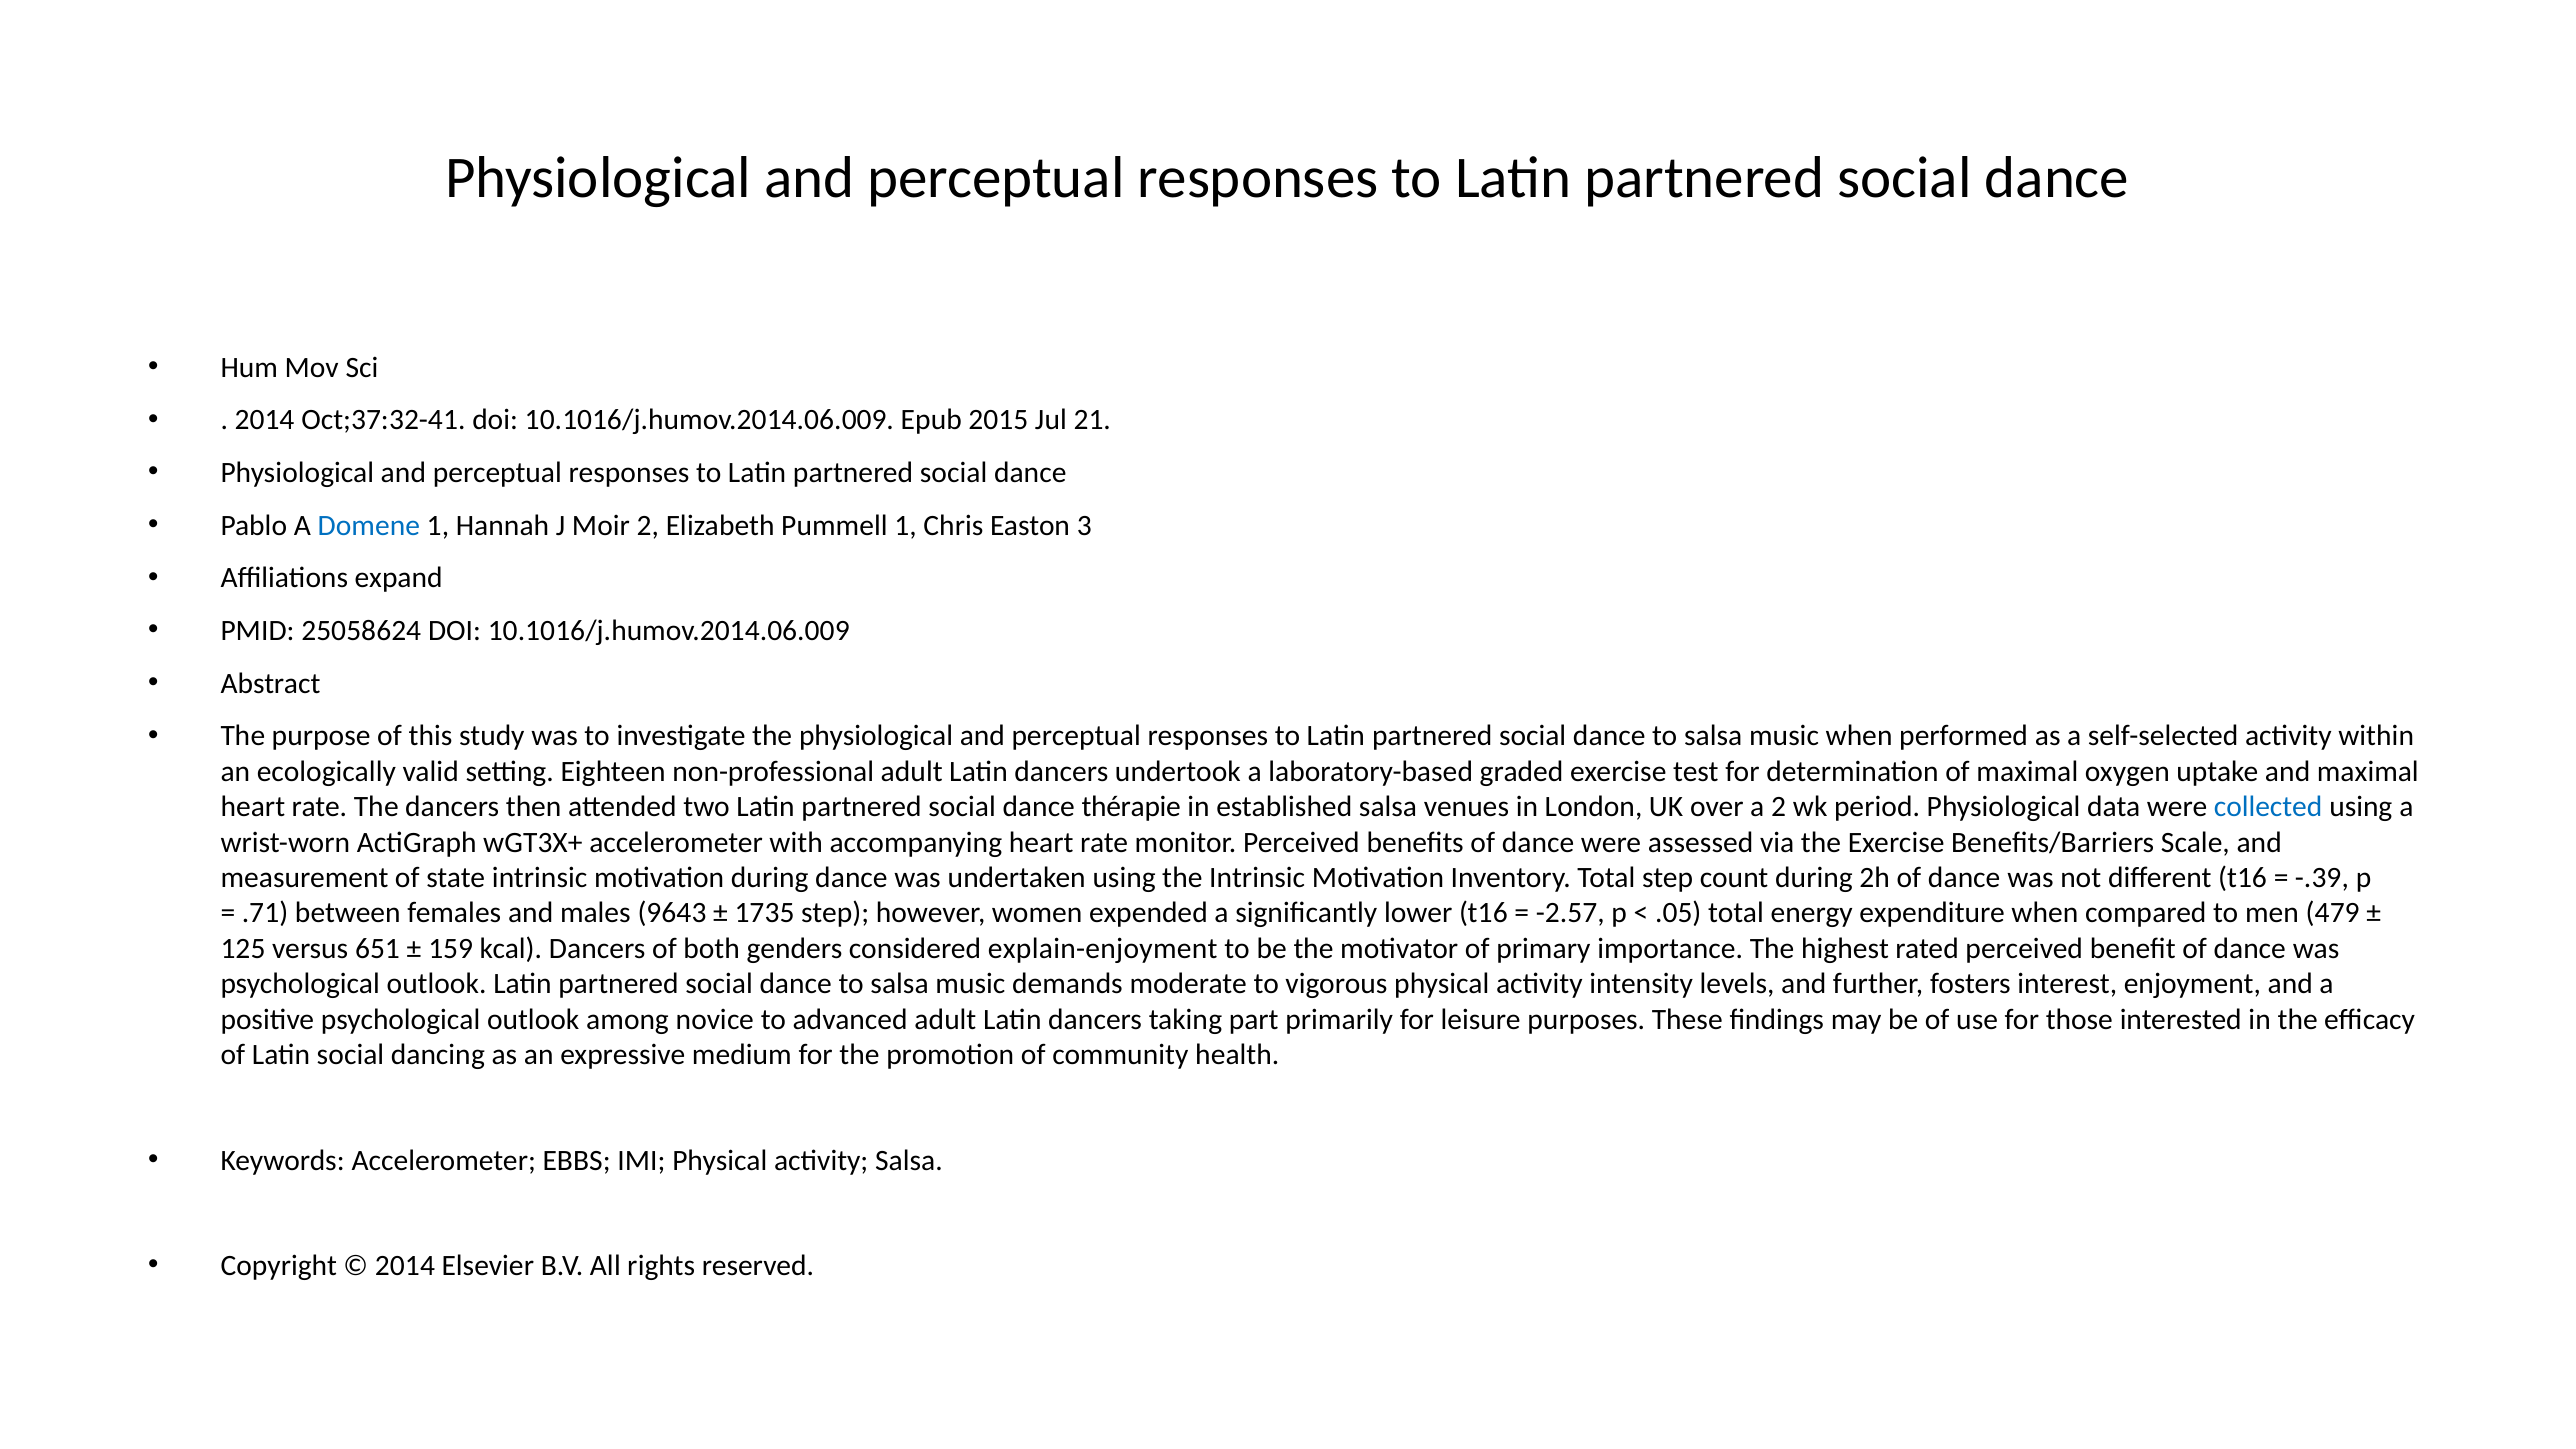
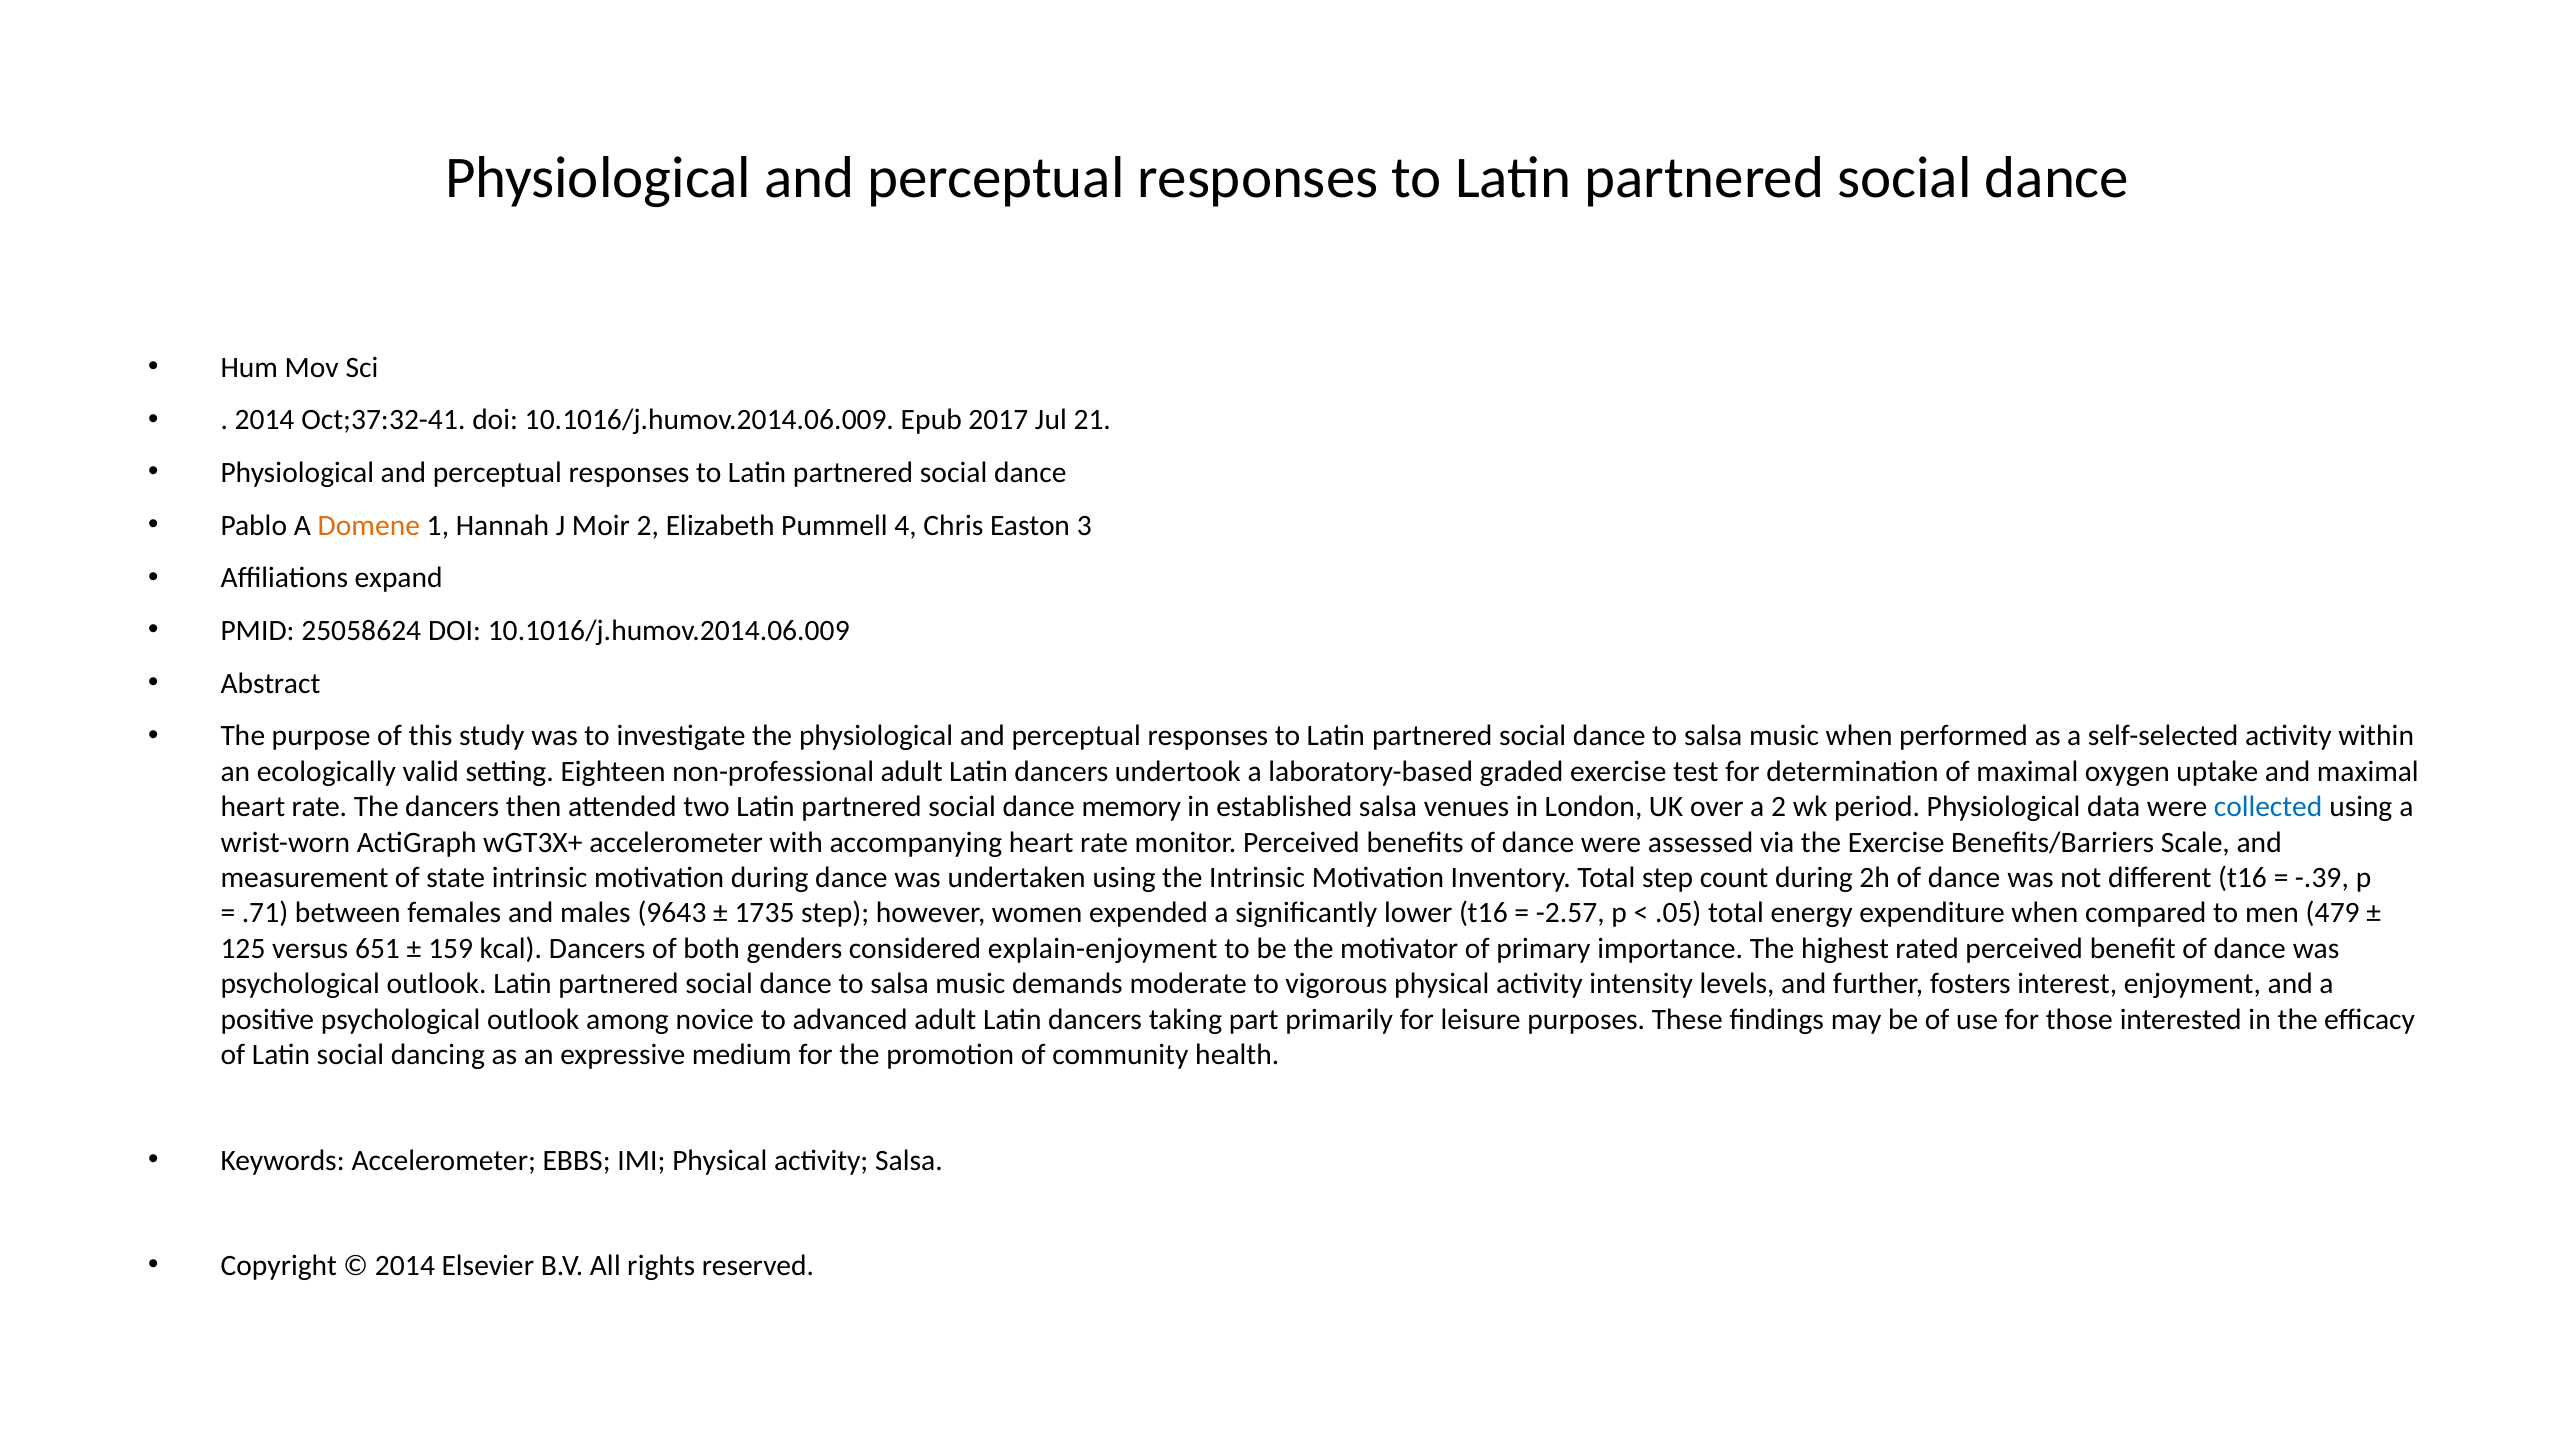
2015: 2015 -> 2017
Domene colour: blue -> orange
Pummell 1: 1 -> 4
thérapie: thérapie -> memory
